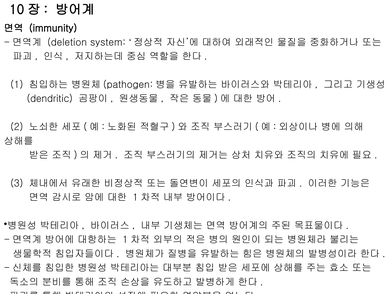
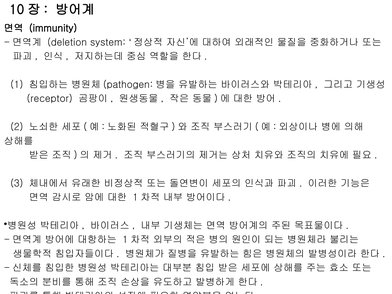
dendritic: dendritic -> receptor
